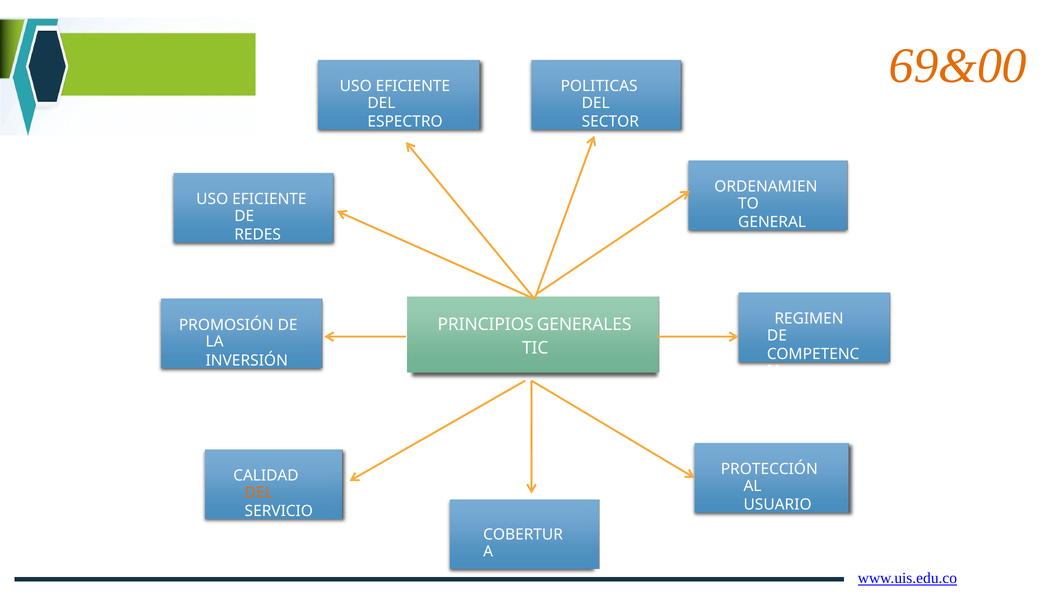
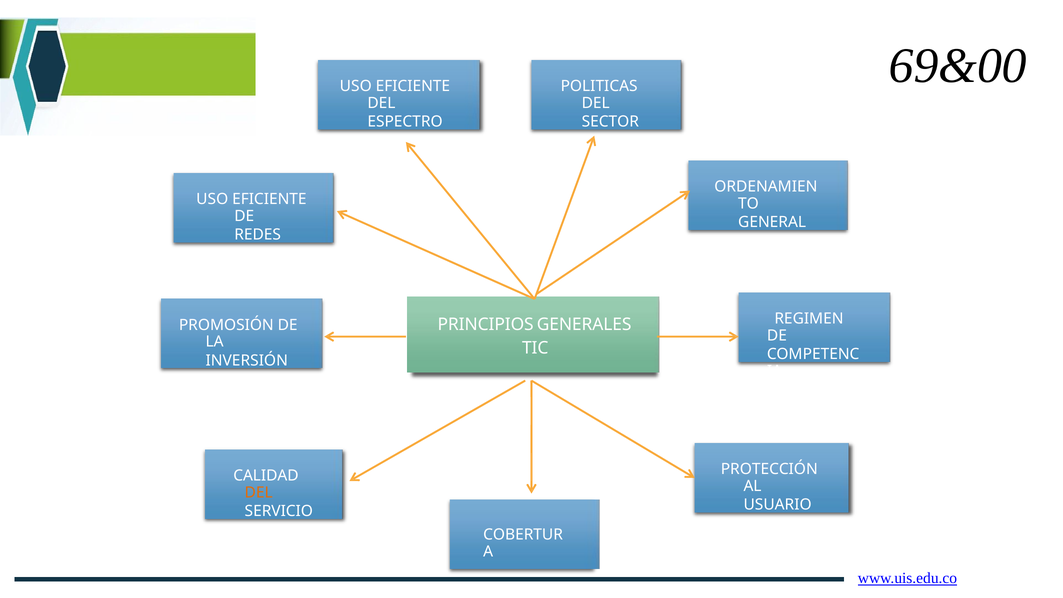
69&00 colour: orange -> black
